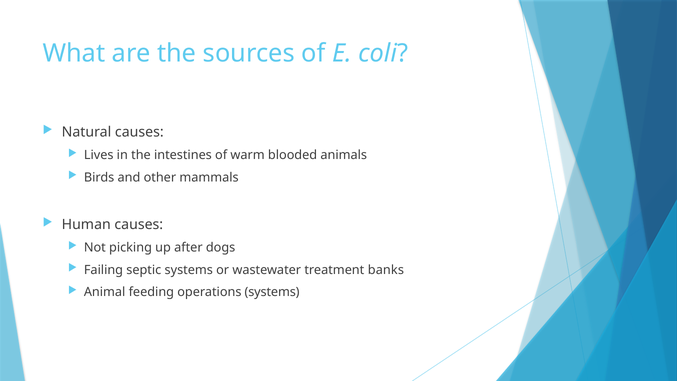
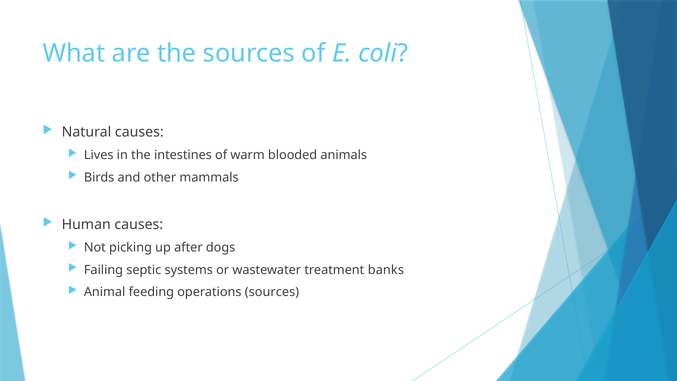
operations systems: systems -> sources
